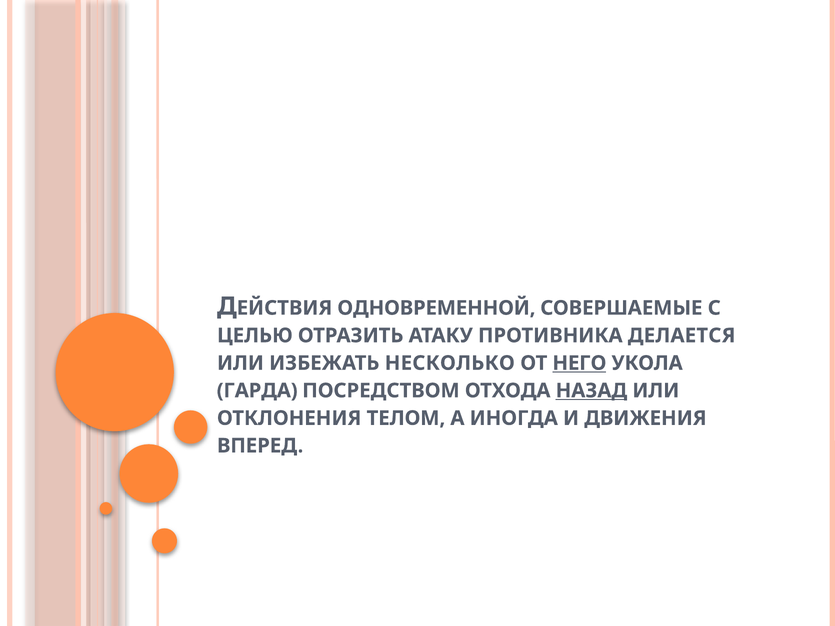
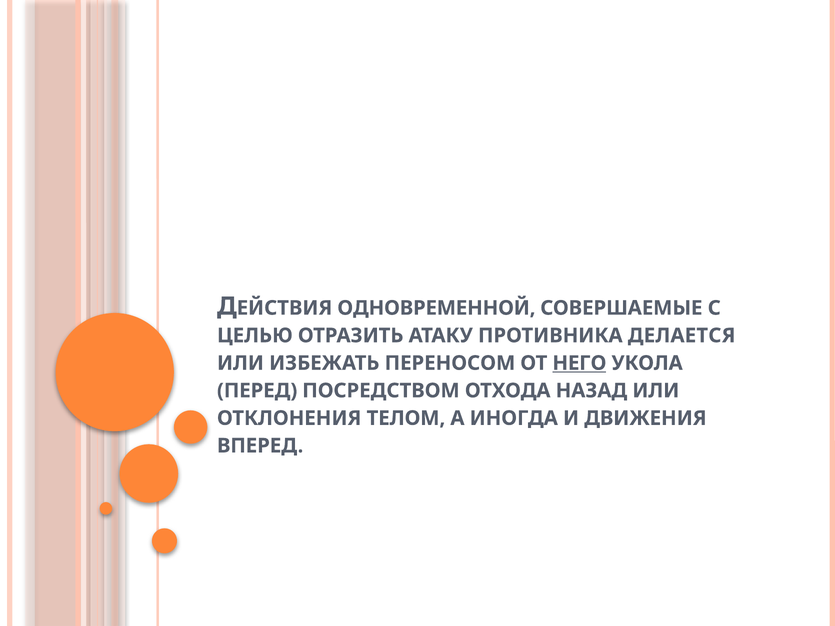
НЕСКОЛЬКО: НЕСКОЛЬКО -> ПЕРЕНОСОМ
ГАРДА: ГАРДА -> ПЕРЕД
НАЗАД underline: present -> none
